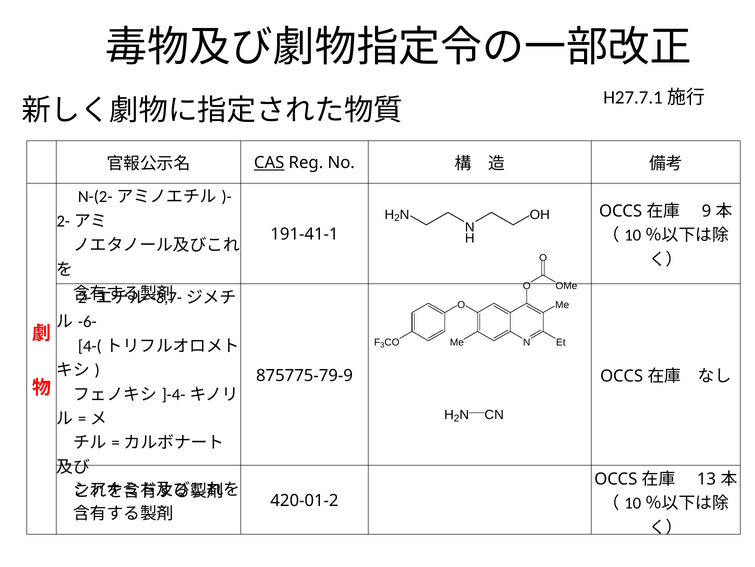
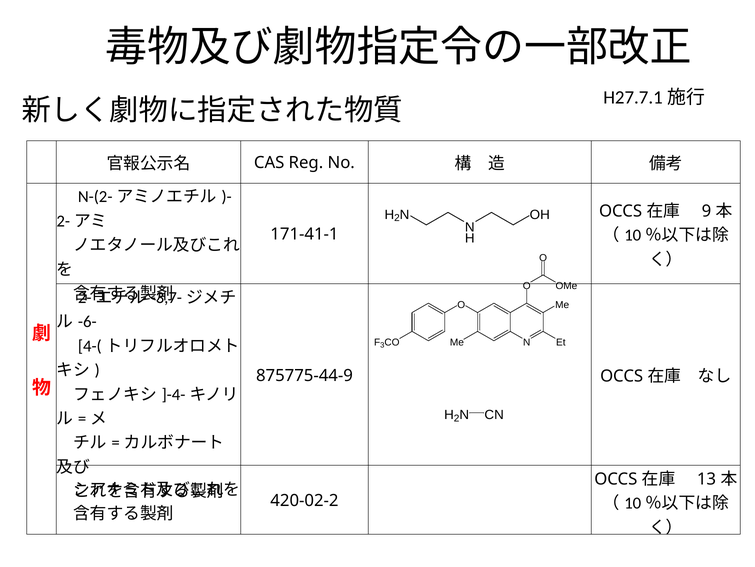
CAS underline: present -> none
191-41-1: 191-41-1 -> 171-41-1
875775-79-9: 875775-79-9 -> 875775-44-9
420-01-2: 420-01-2 -> 420-02-2
